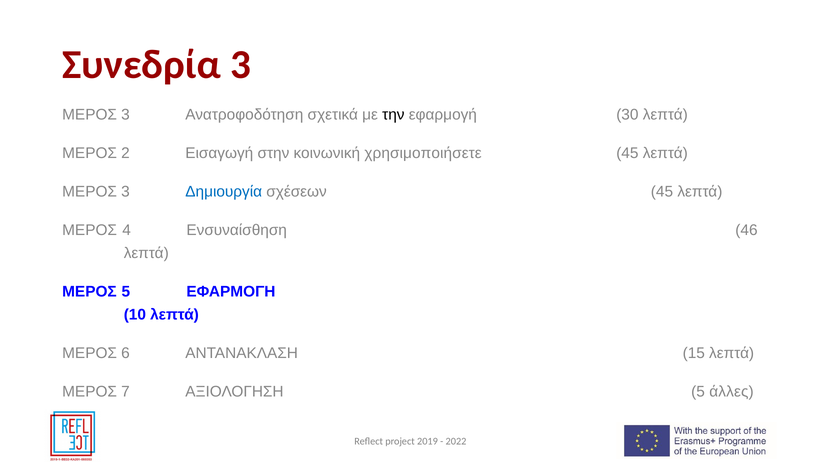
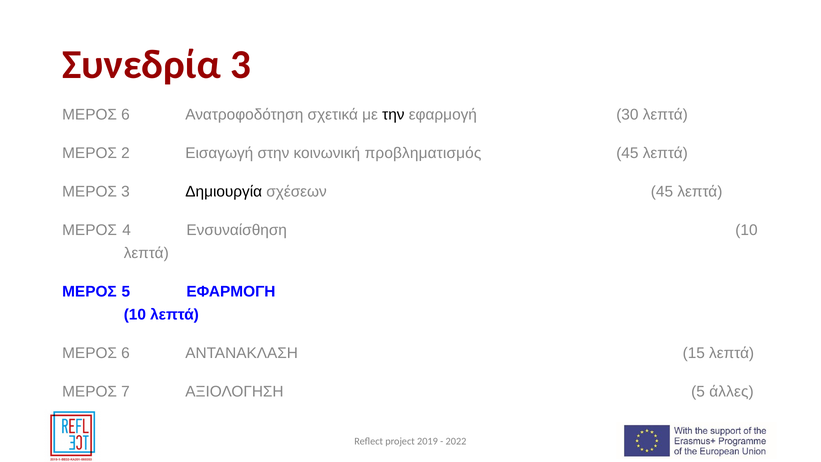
3 at (126, 115): 3 -> 6
χρησιμοποιήσετε: χρησιμοποιήσετε -> προβληματισμός
Δημιουργία colour: blue -> black
Ενσυναίσθηση 46: 46 -> 10
